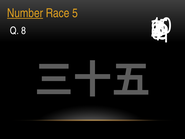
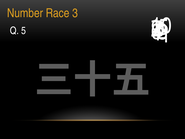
Number underline: present -> none
Race 5: 5 -> 3
Q 8: 8 -> 5
